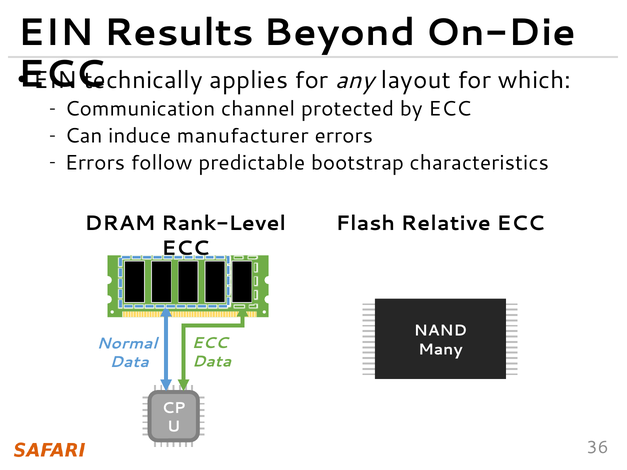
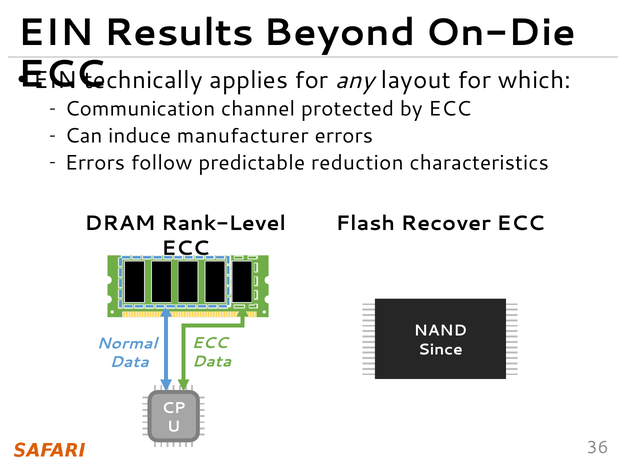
bootstrap: bootstrap -> reduction
Relative: Relative -> Recover
Many: Many -> Since
